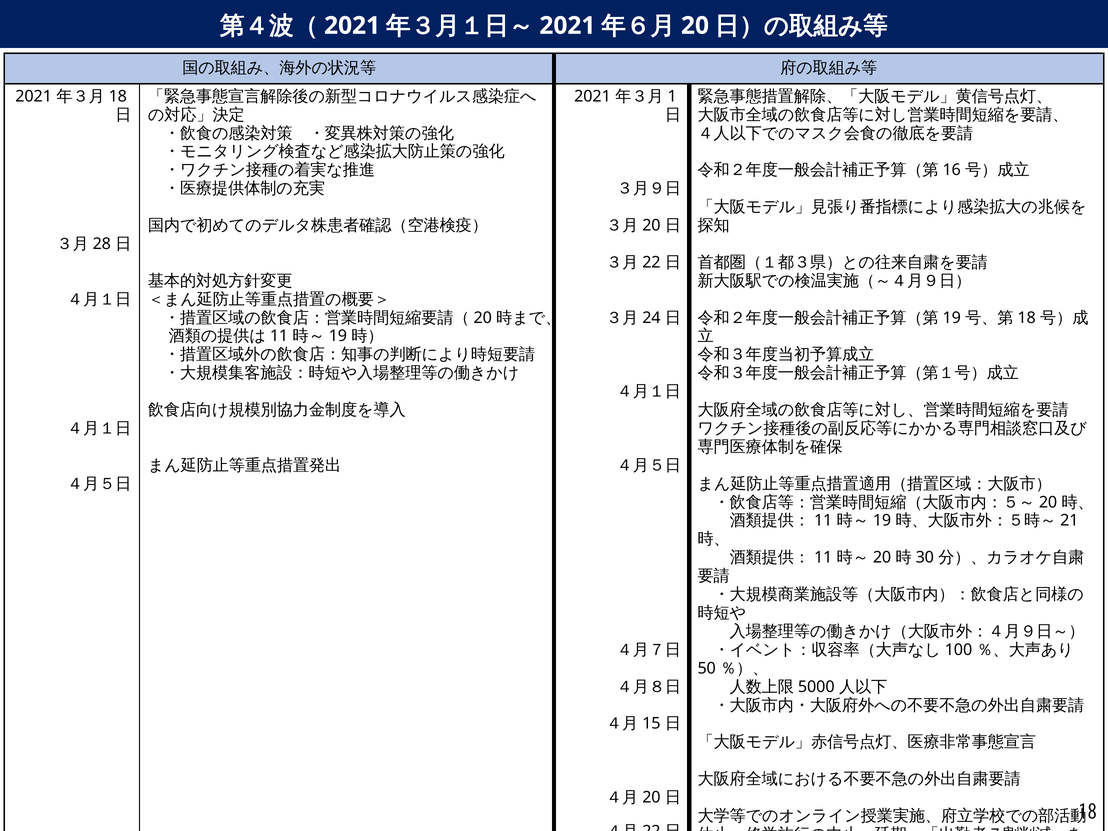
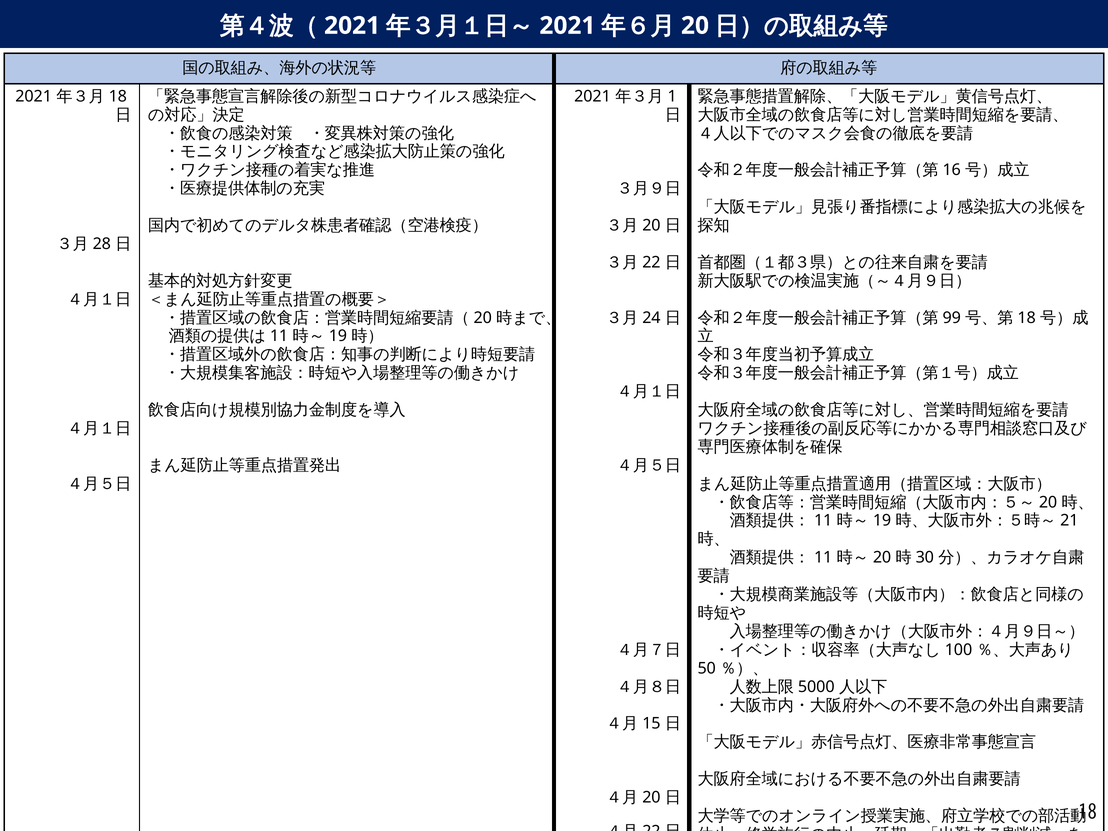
19: 19 -> 99
